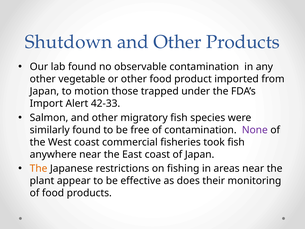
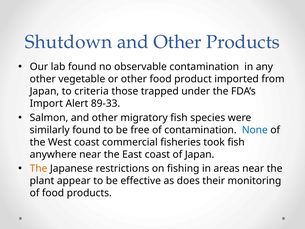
motion: motion -> criteria
42-33: 42-33 -> 89-33
None colour: purple -> blue
